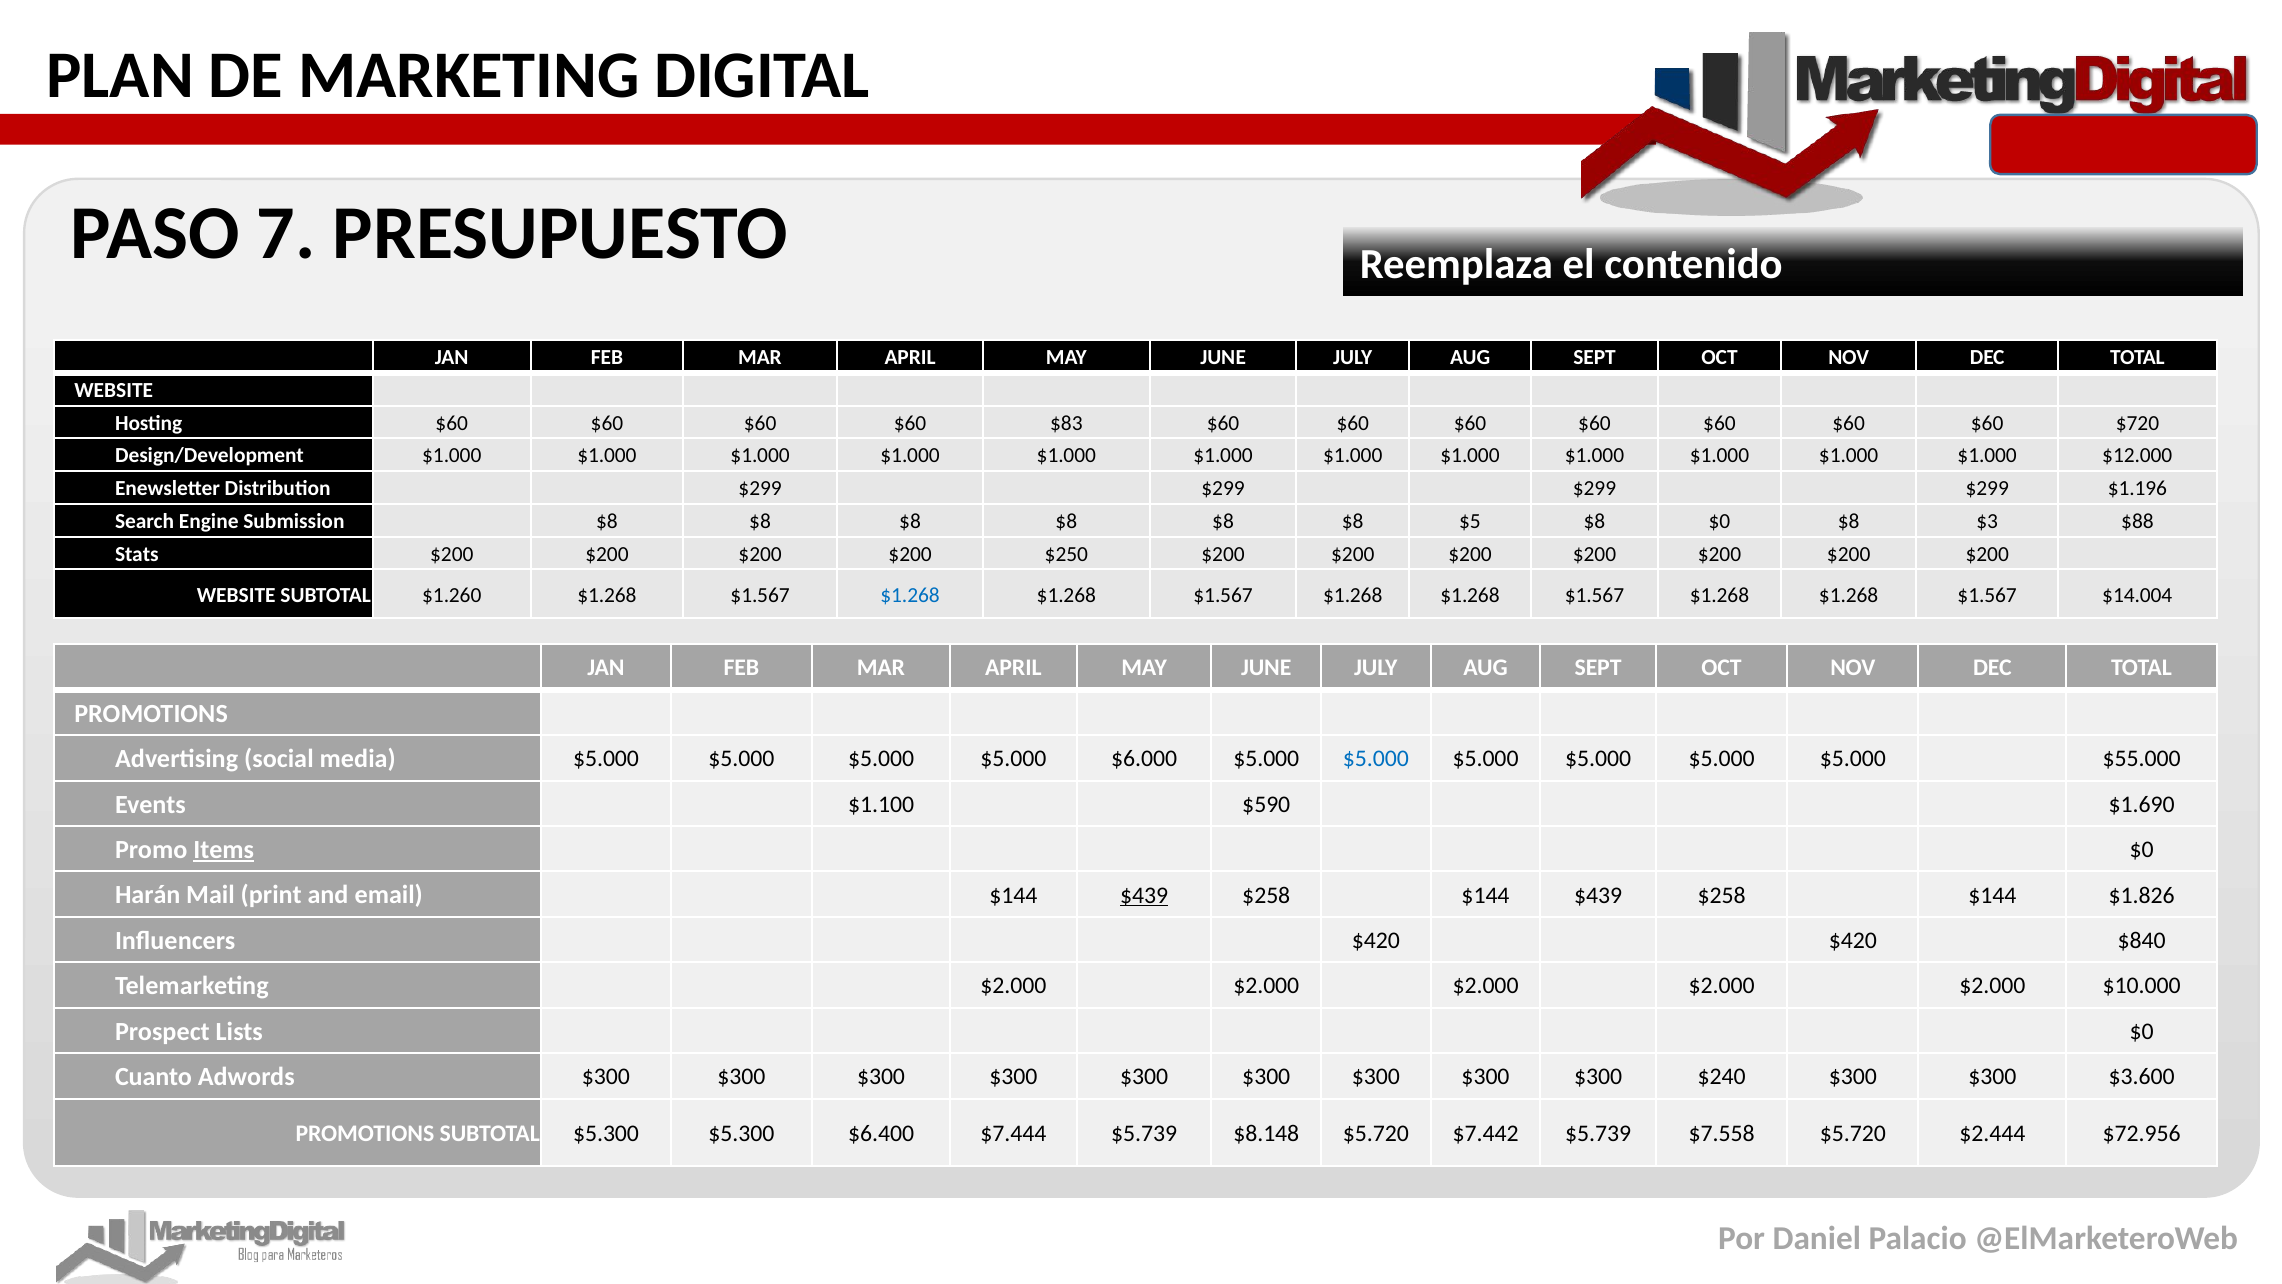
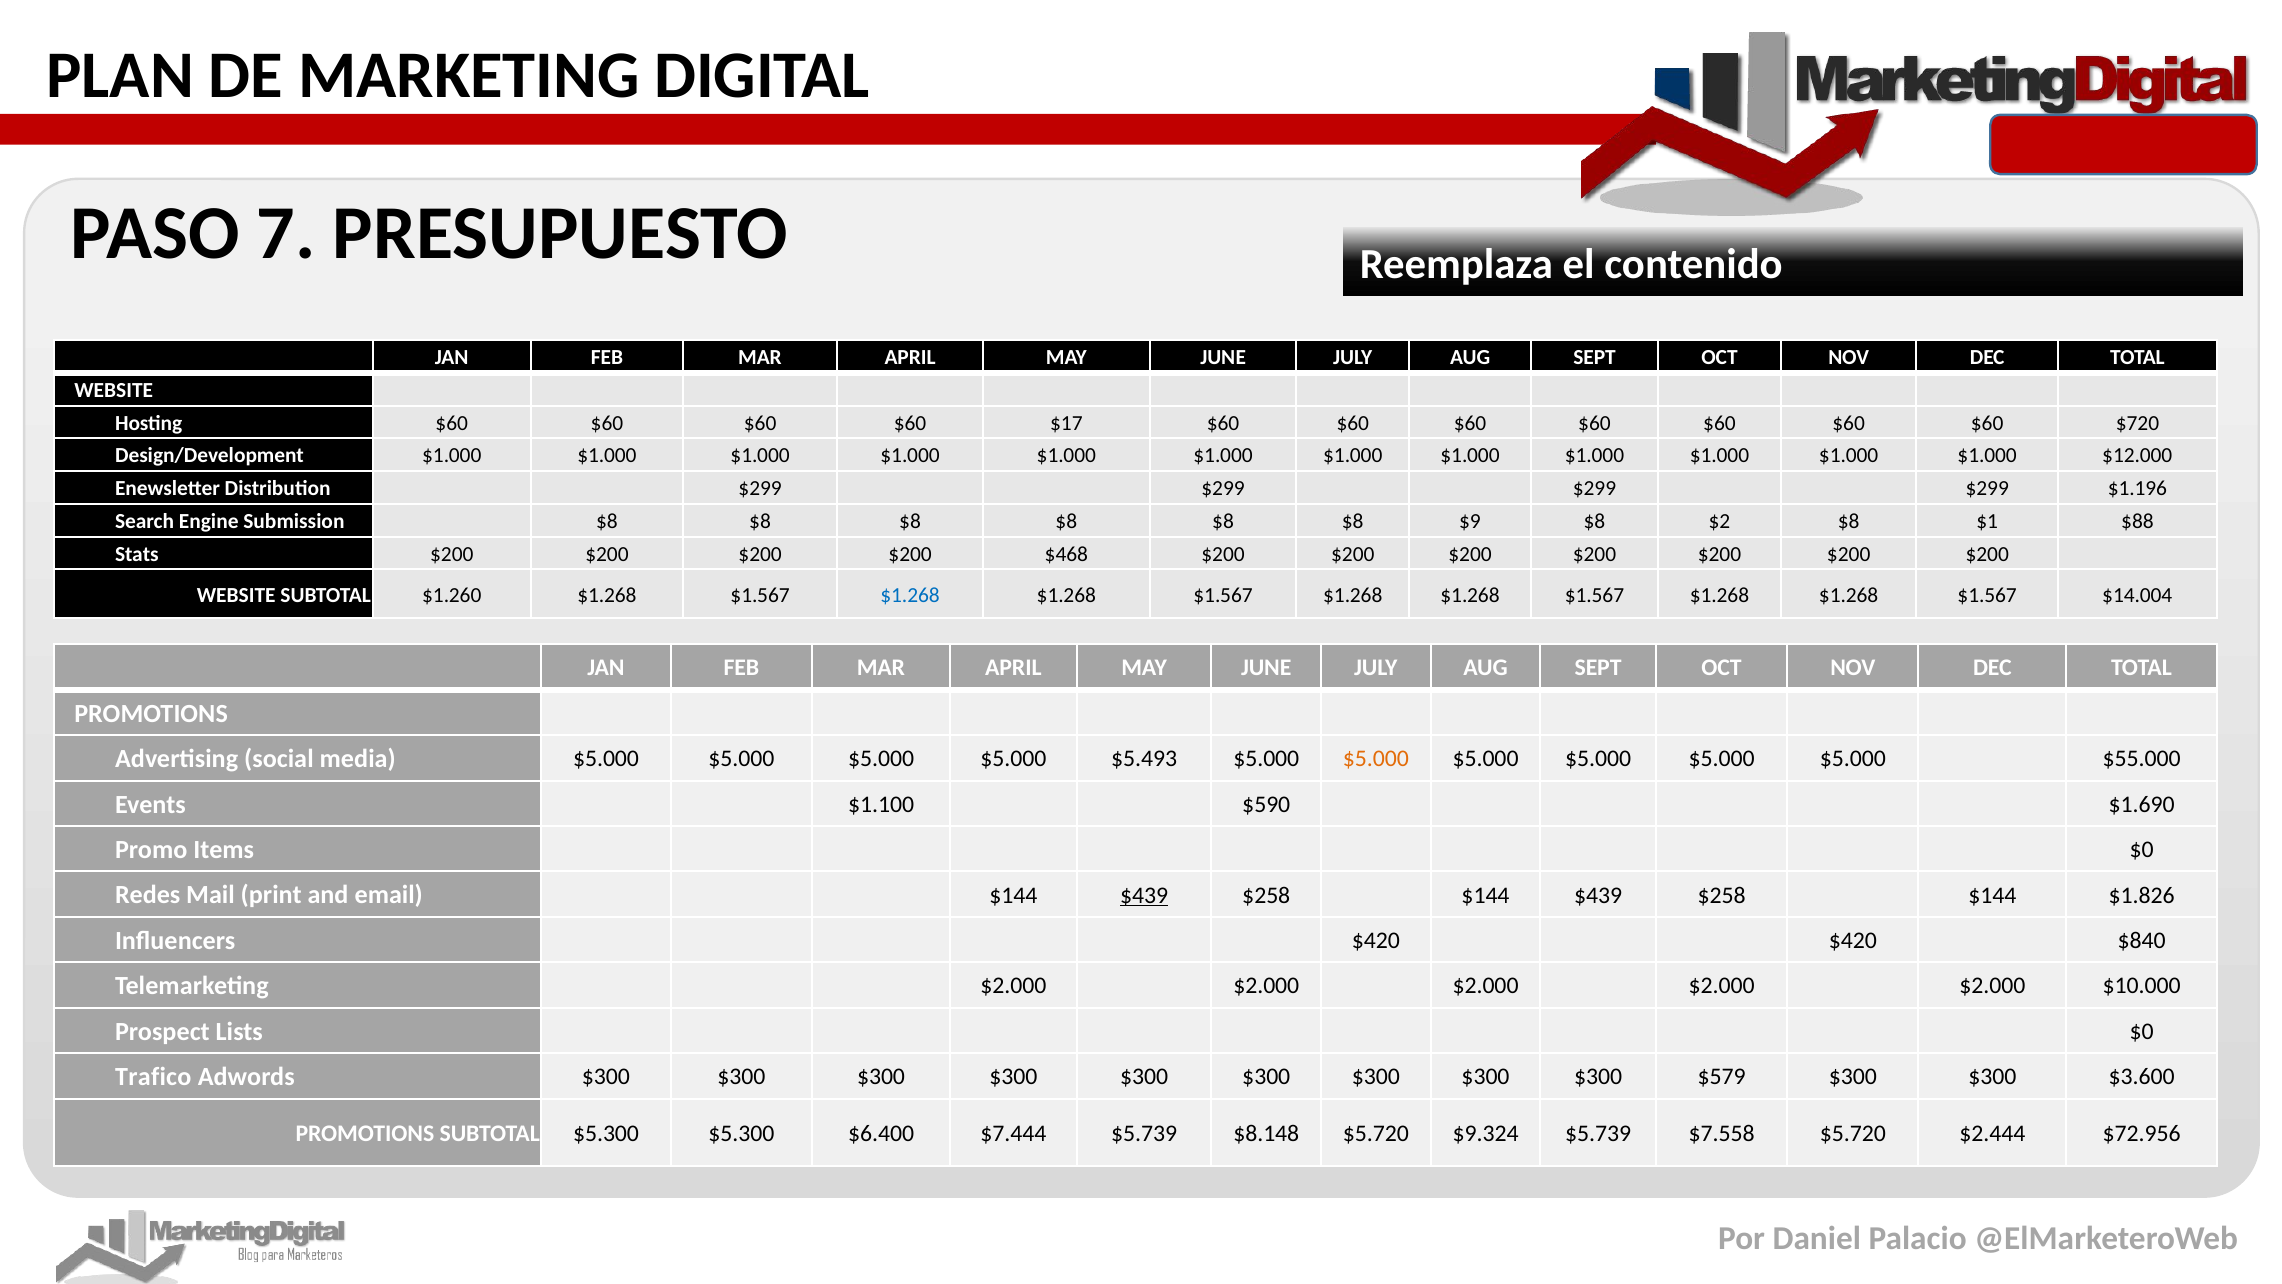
$83: $83 -> $17
$5: $5 -> $9
$8 $0: $0 -> $2
$3: $3 -> $1
$250: $250 -> $468
$6.000: $6.000 -> $5.493
$5.000 at (1376, 759) colour: blue -> orange
Items underline: present -> none
Harán: Harán -> Redes
Cuanto: Cuanto -> Trafico
$240: $240 -> $579
$7.442: $7.442 -> $9.324
